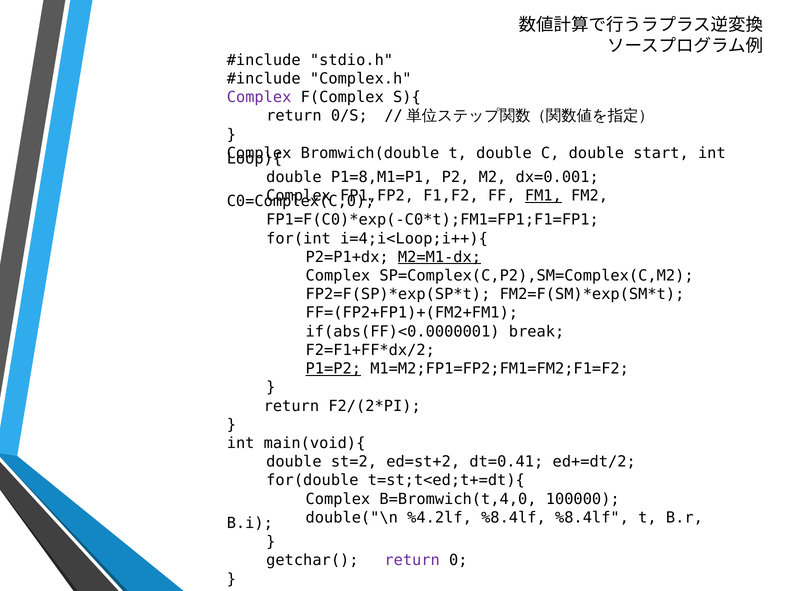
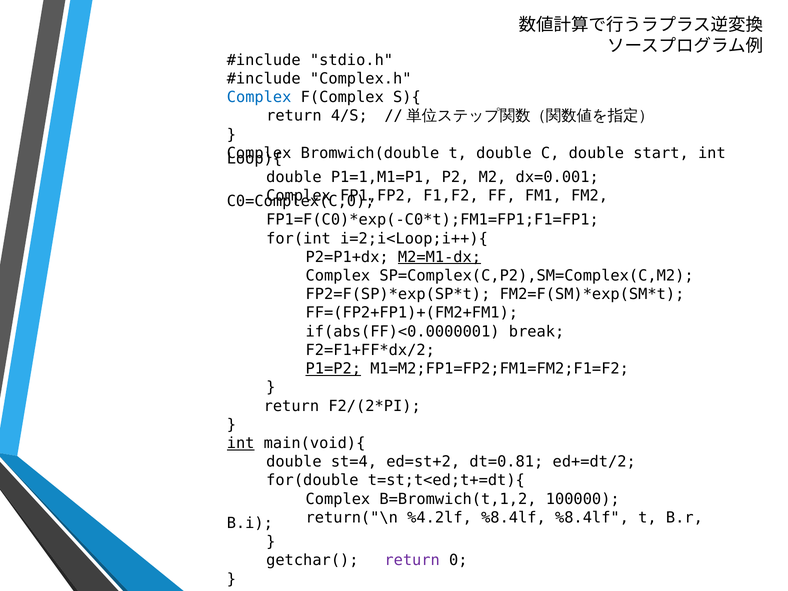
Complex at (259, 97) colour: purple -> blue
0/S: 0/S -> 4/S
P1=8,M1=P1: P1=8,M1=P1 -> P1=1,M1=P1
FM1 underline: present -> none
i=4;i<Loop;i++){: i=4;i<Loop;i++){ -> i=2;i<Loop;i++){
int at (241, 443) underline: none -> present
st=2: st=2 -> st=4
dt=0.41: dt=0.41 -> dt=0.81
B=Bromwich(t,4,0: B=Bromwich(t,4,0 -> B=Bromwich(t,1,2
double("\n: double("\n -> return("\n
